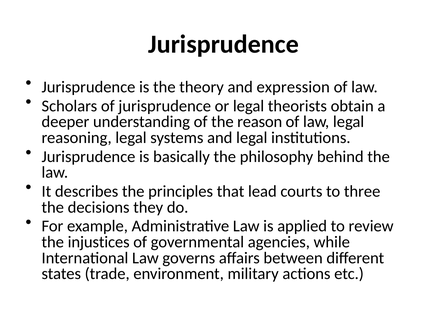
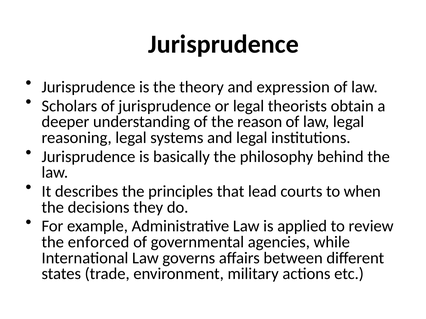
three: three -> when
injustices: injustices -> enforced
